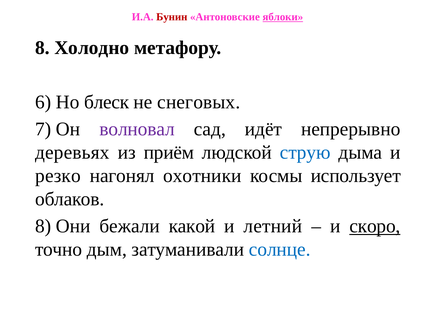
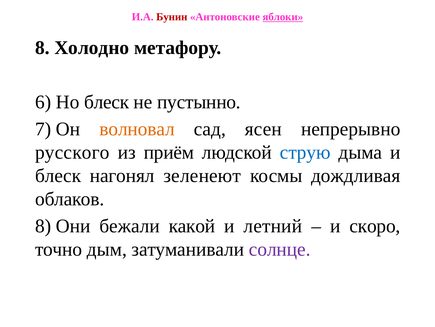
снеговых: снеговых -> пустынно
волновал colour: purple -> orange
идёт: идёт -> ясен
деревьях: деревьях -> русского
резко at (58, 175): резко -> блеск
охотники: охотники -> зеленеют
использует: использует -> дождливая
скоро underline: present -> none
солнце colour: blue -> purple
